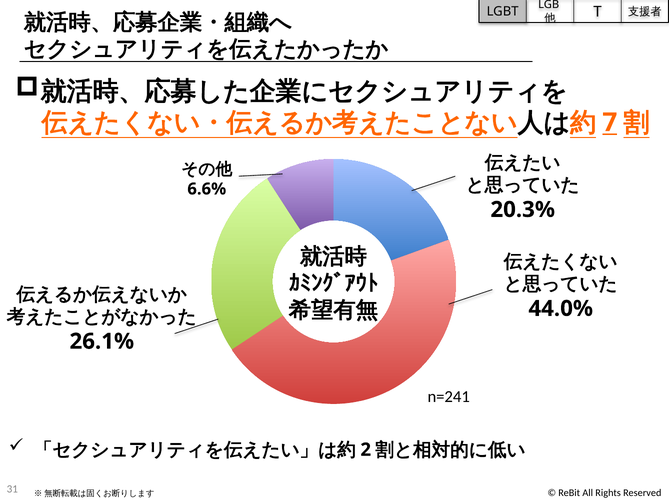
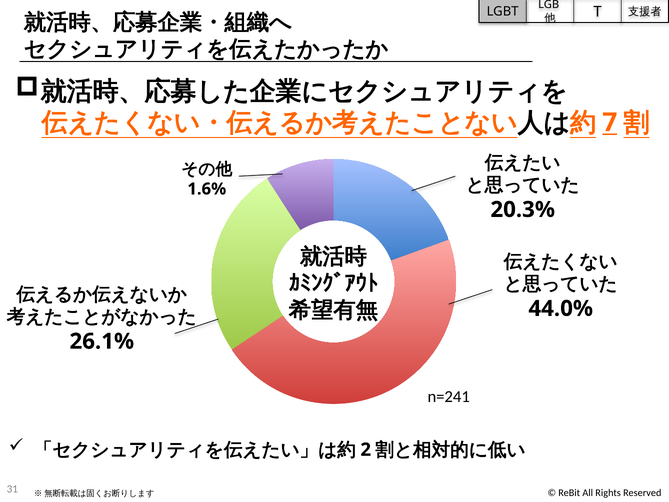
6.6%: 6.6% -> 1.6%
